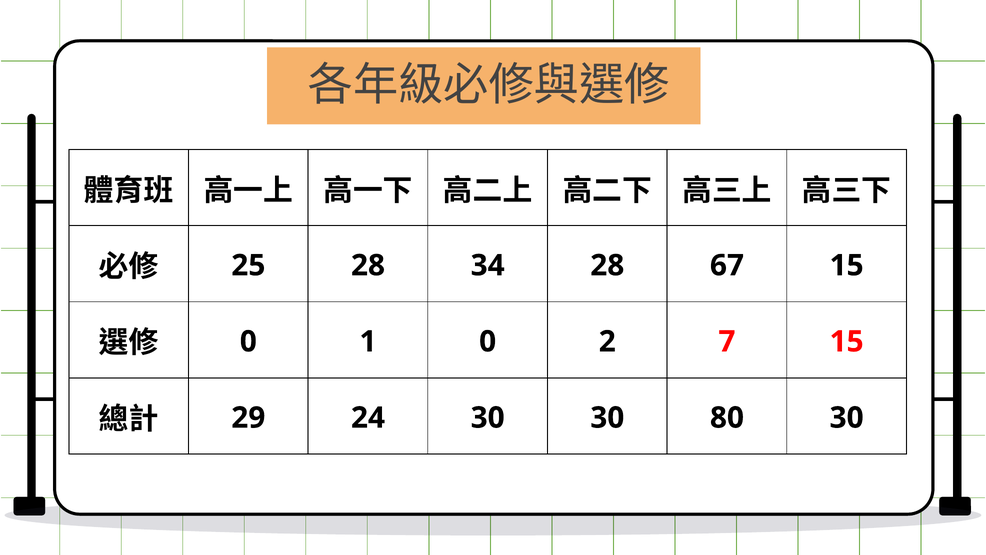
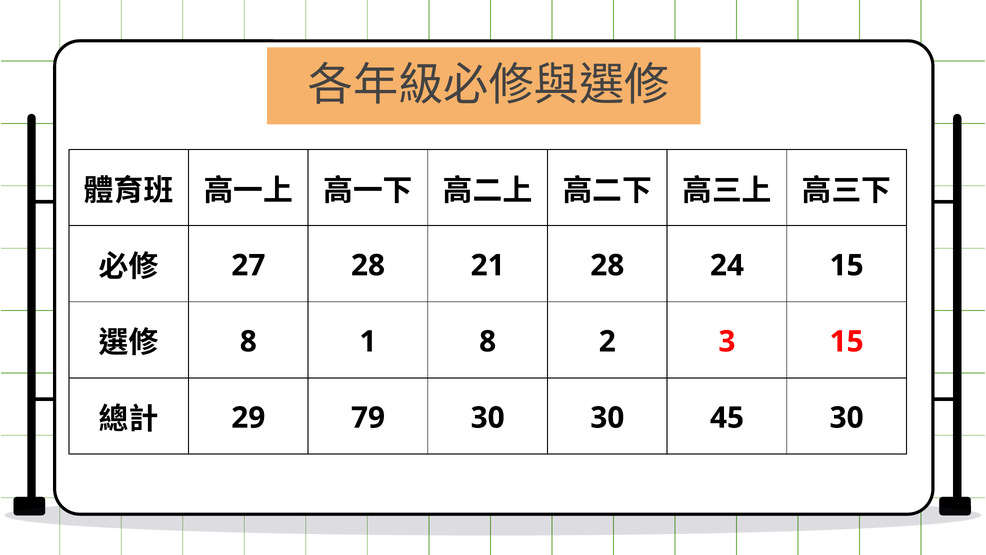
25: 25 -> 27
34: 34 -> 21
67: 67 -> 24
0 at (248, 341): 0 -> 8
1 0: 0 -> 8
7: 7 -> 3
24: 24 -> 79
80: 80 -> 45
